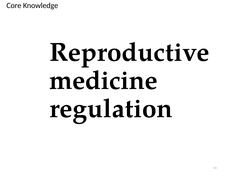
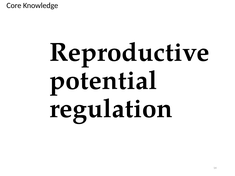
medicine: medicine -> potential
